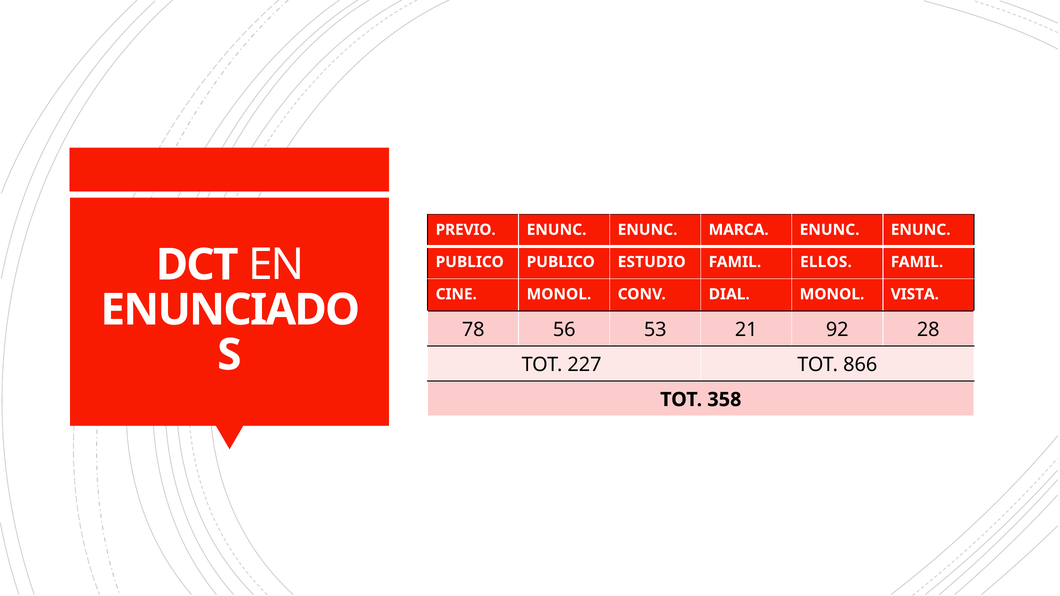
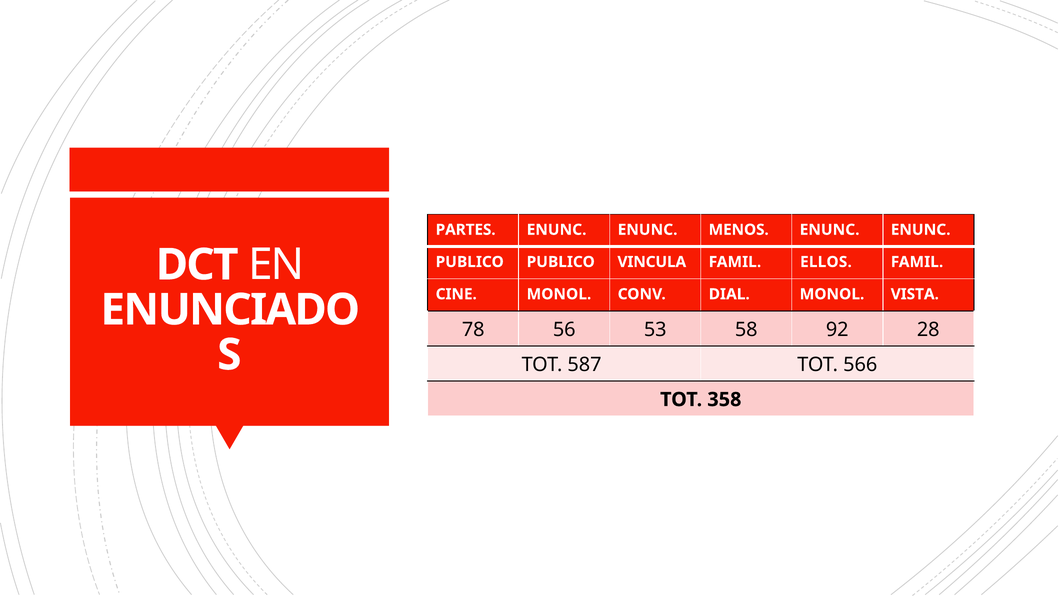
PREVIO: PREVIO -> PARTES
MARCA: MARCA -> MENOS
ESTUDIO: ESTUDIO -> VINCULA
21: 21 -> 58
227: 227 -> 587
866: 866 -> 566
